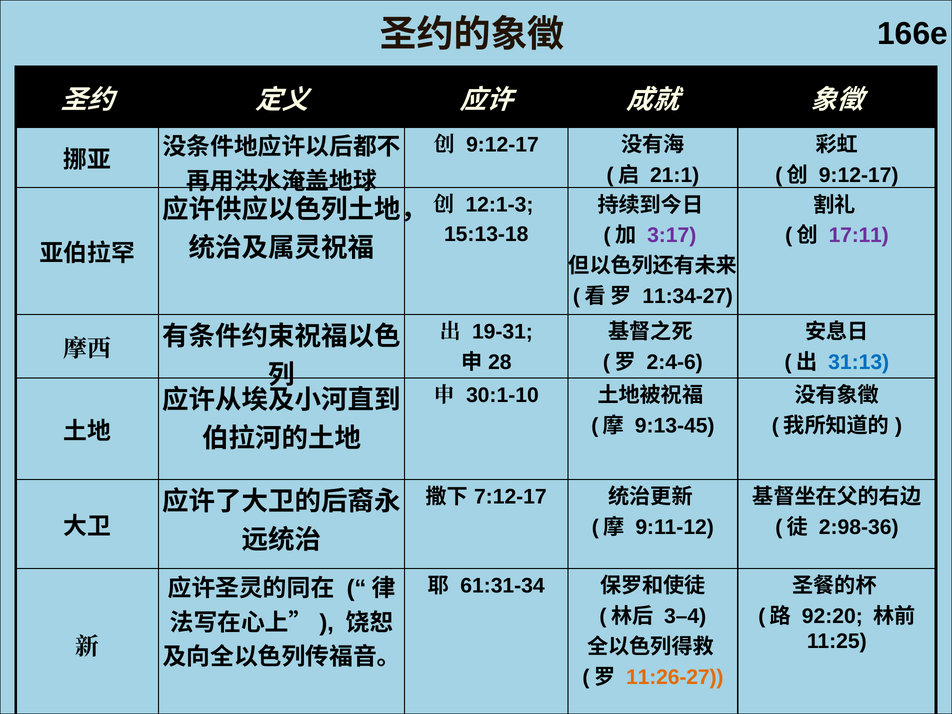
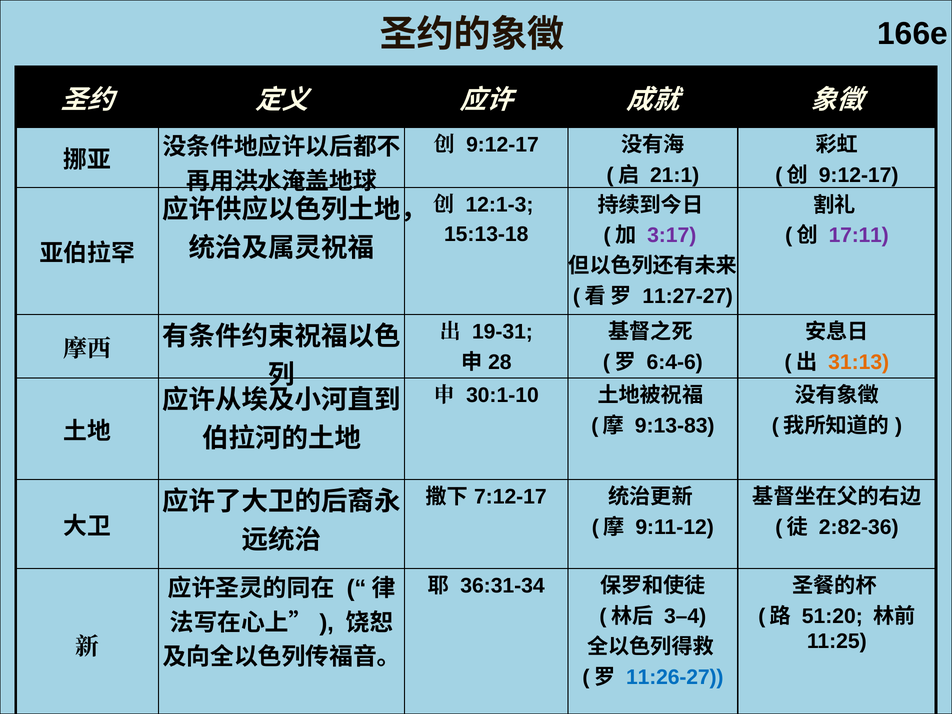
11:34-27: 11:34-27 -> 11:27-27
2:4-6: 2:4-6 -> 6:4-6
31:13 colour: blue -> orange
9:13-45: 9:13-45 -> 9:13-83
2:98-36: 2:98-36 -> 2:82-36
61:31-34: 61:31-34 -> 36:31-34
92:20: 92:20 -> 51:20
11:26-27 colour: orange -> blue
